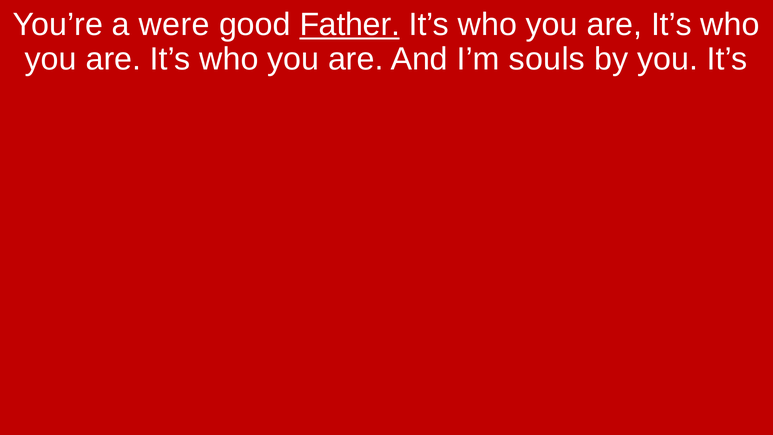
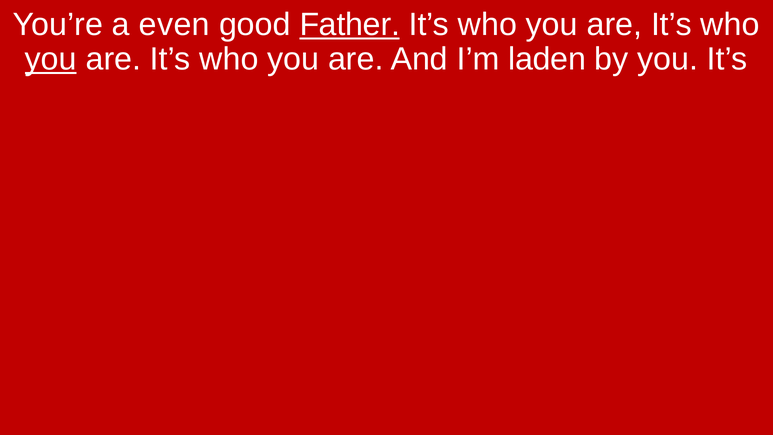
were: were -> even
you at (51, 59) underline: none -> present
souls: souls -> laden
